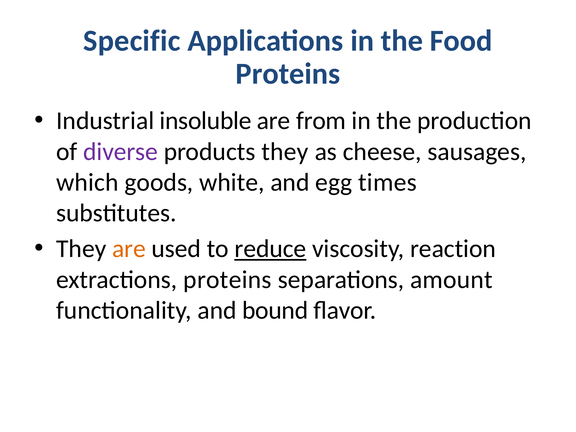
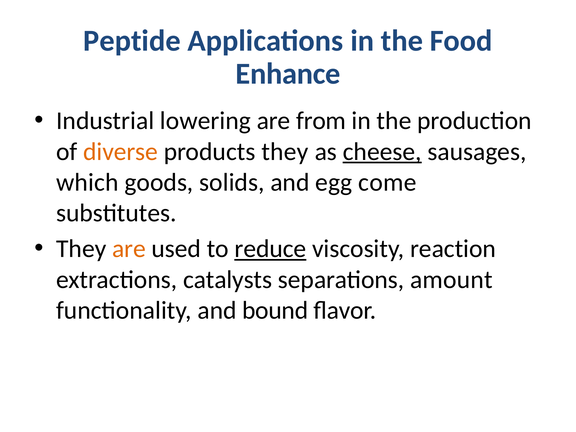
Specific: Specific -> Peptide
Proteins at (288, 74): Proteins -> Enhance
insoluble: insoluble -> lowering
diverse colour: purple -> orange
cheese underline: none -> present
white: white -> solids
times: times -> come
extractions proteins: proteins -> catalysts
